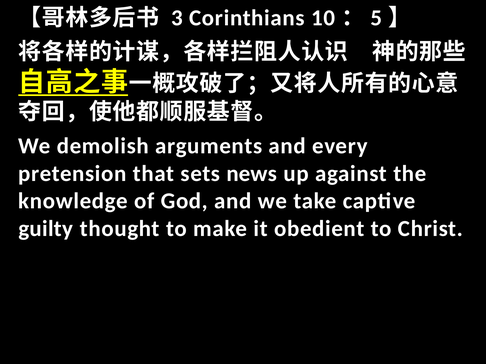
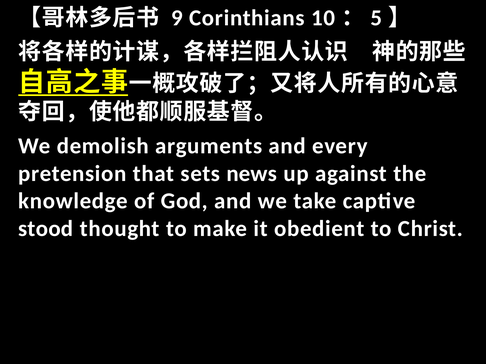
3: 3 -> 9
guilty: guilty -> stood
